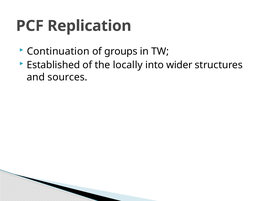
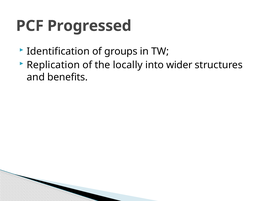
Replication: Replication -> Progressed
Continuation: Continuation -> Identification
Established: Established -> Replication
sources: sources -> benefits
